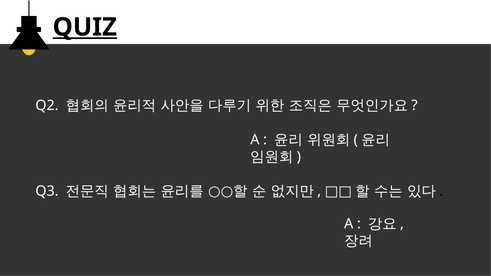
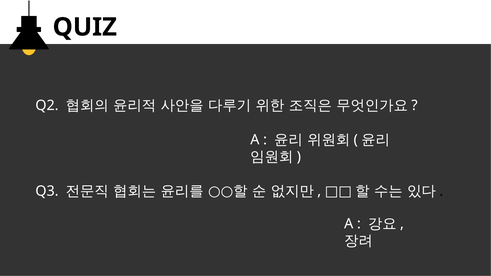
QUIZ underline: present -> none
